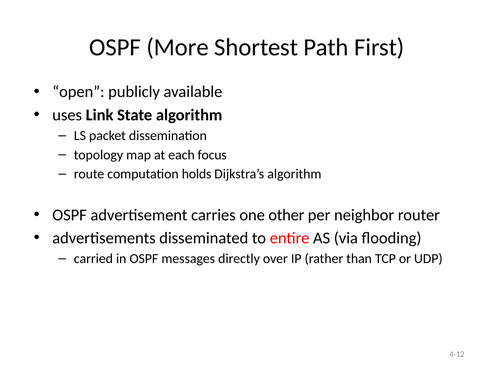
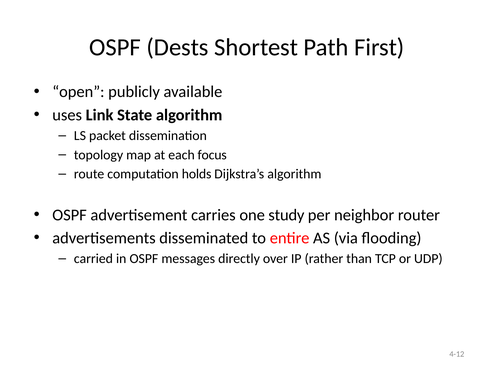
More: More -> Dests
other: other -> study
